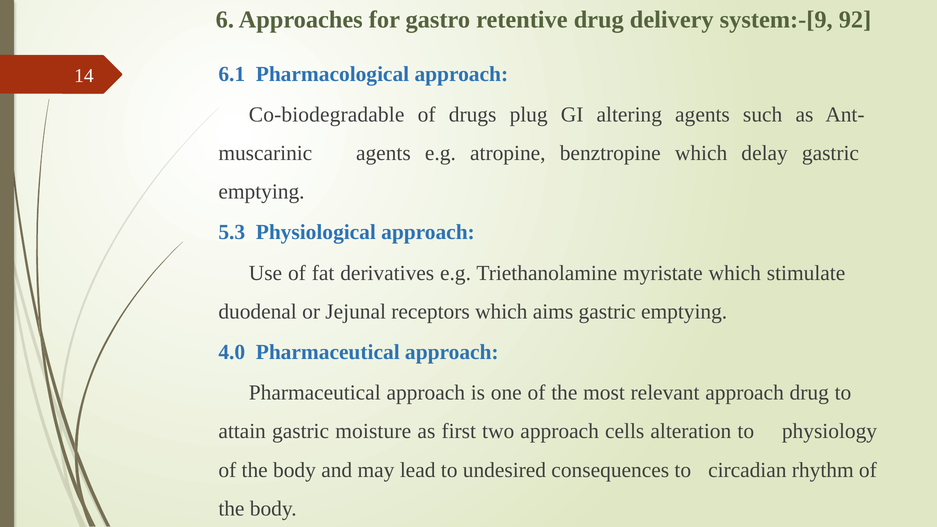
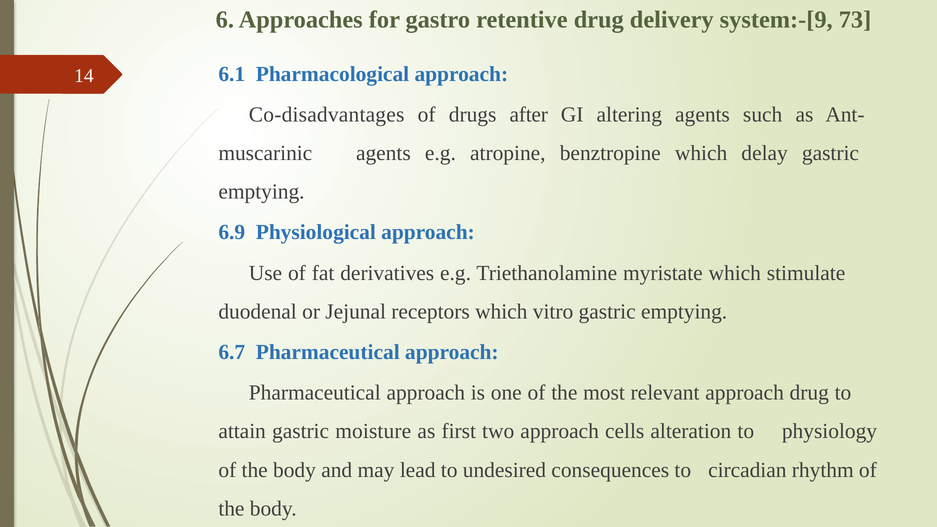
92: 92 -> 73
Co-biodegradable: Co-biodegradable -> Co-disadvantages
plug: plug -> after
5.3: 5.3 -> 6.9
aims: aims -> vitro
4.0: 4.0 -> 6.7
